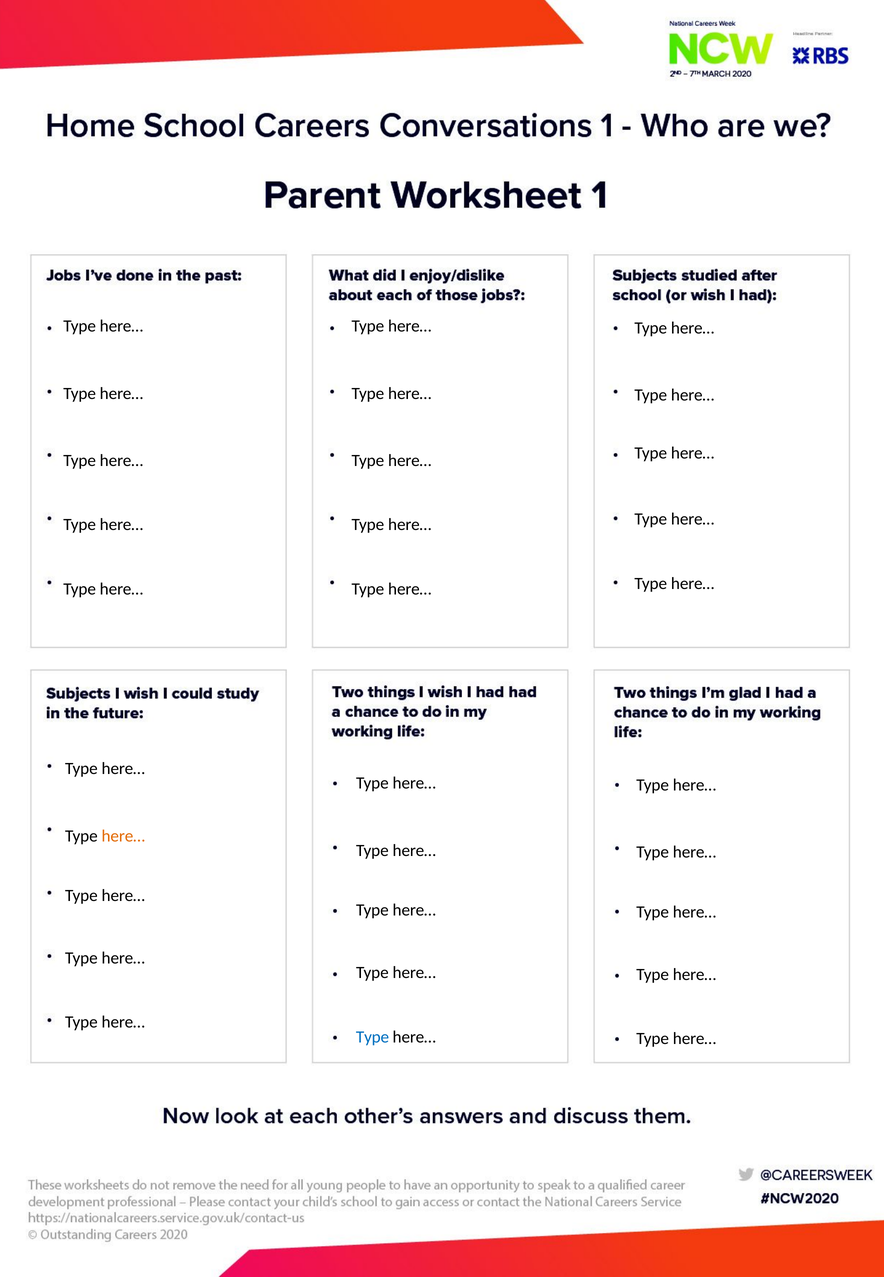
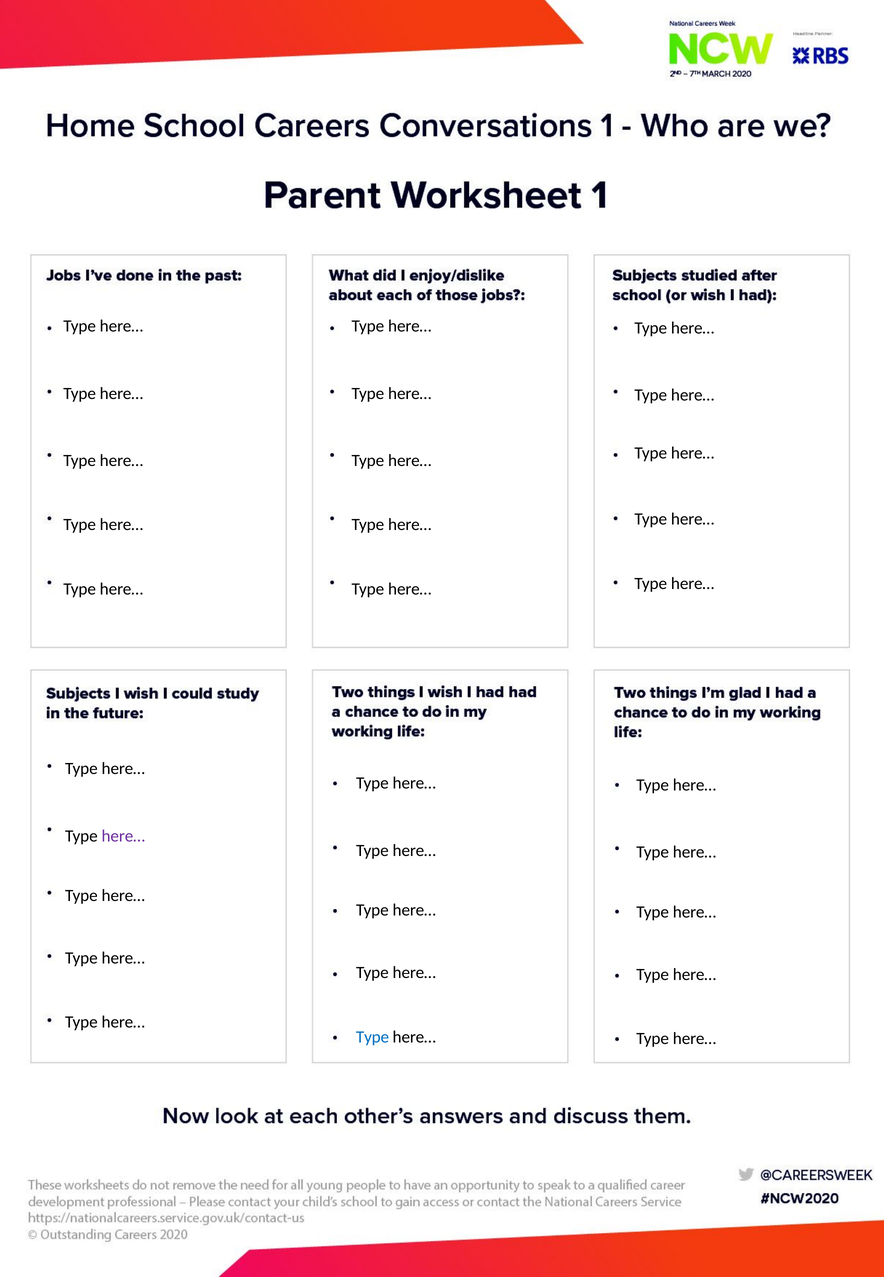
here… at (123, 836) colour: orange -> purple
